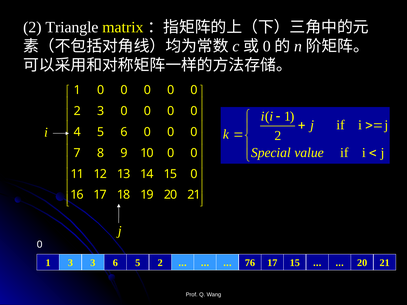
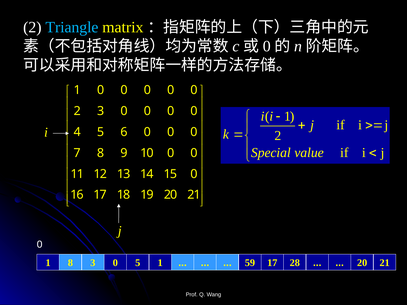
Triangle colour: white -> light blue
1 3: 3 -> 8
6 at (115, 263): 6 -> 0
5 2: 2 -> 1
76: 76 -> 59
17 15: 15 -> 28
